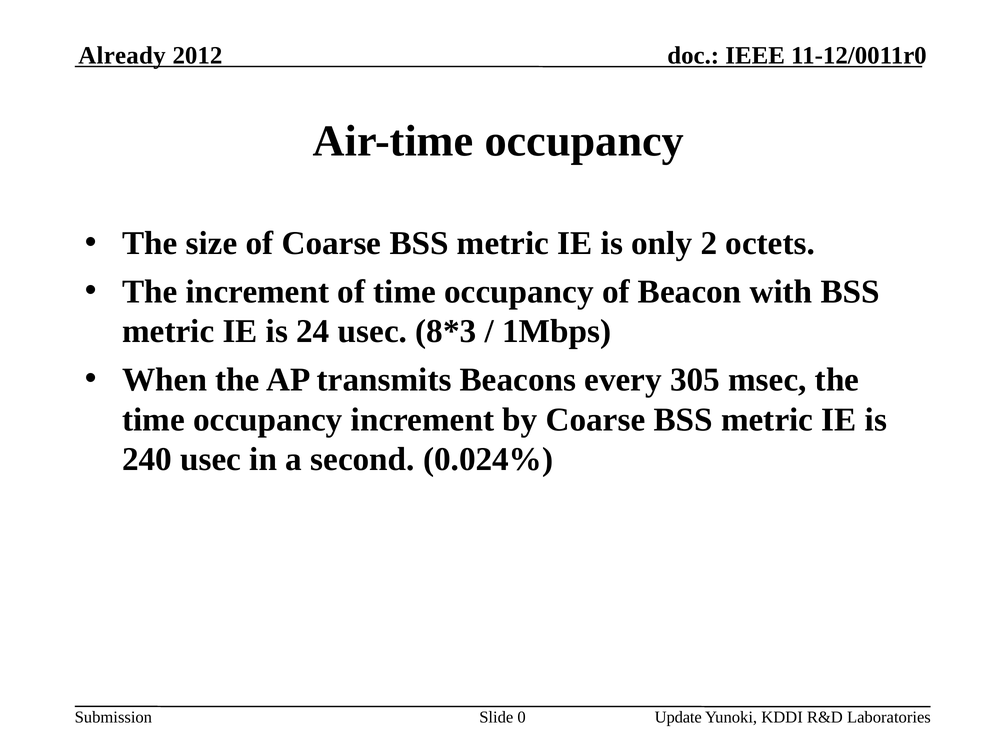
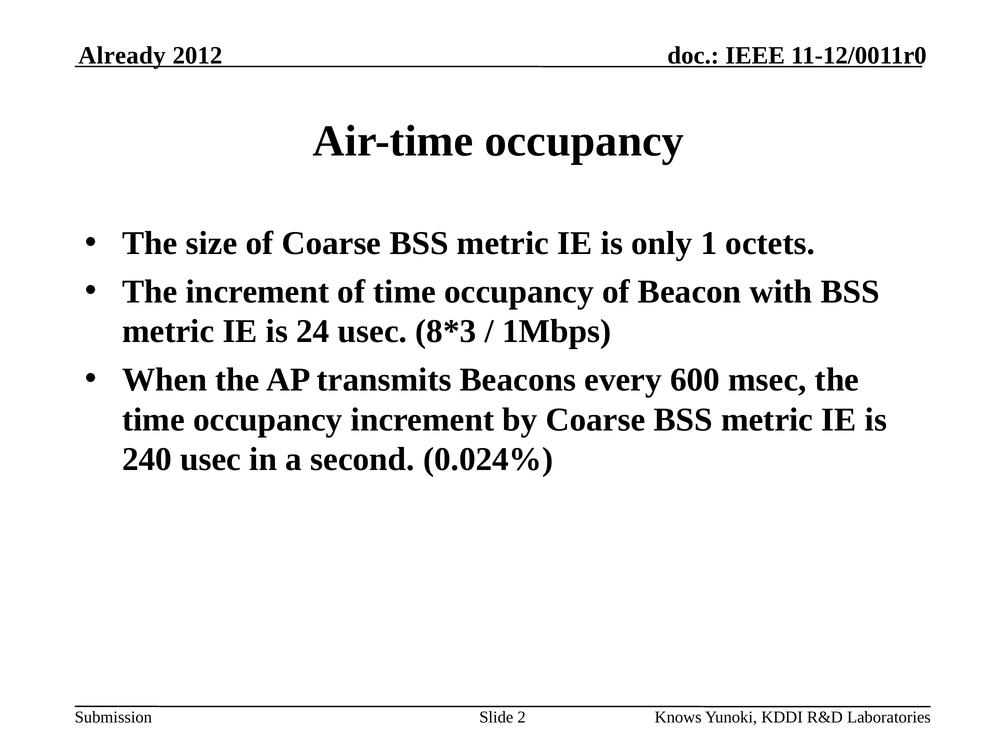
2: 2 -> 1
305: 305 -> 600
0: 0 -> 2
Update: Update -> Knows
